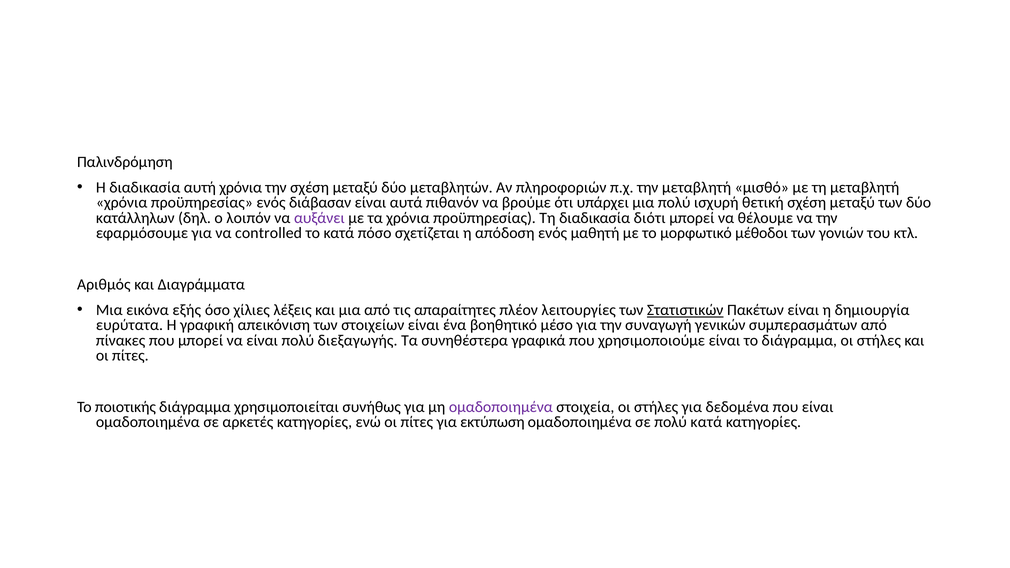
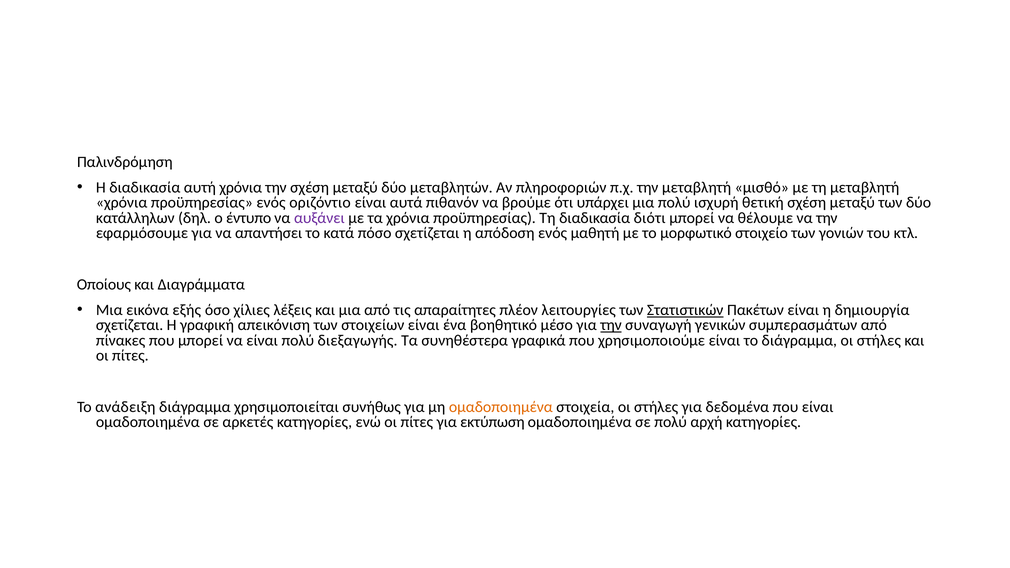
διάβασαν: διάβασαν -> οριζόντιο
λοιπόν: λοιπόν -> έντυπο
controlled: controlled -> απαντήσει
μέθοδοι: μέθοδοι -> στοιχείο
Αριθμός: Αριθμός -> Οποίους
ευρύτατα at (129, 325): ευρύτατα -> σχετίζεται
την at (611, 325) underline: none -> present
ποιοτικής: ποιοτικής -> ανάδειξη
ομαδοποιημένα at (501, 407) colour: purple -> orange
πολύ κατά: κατά -> αρχή
